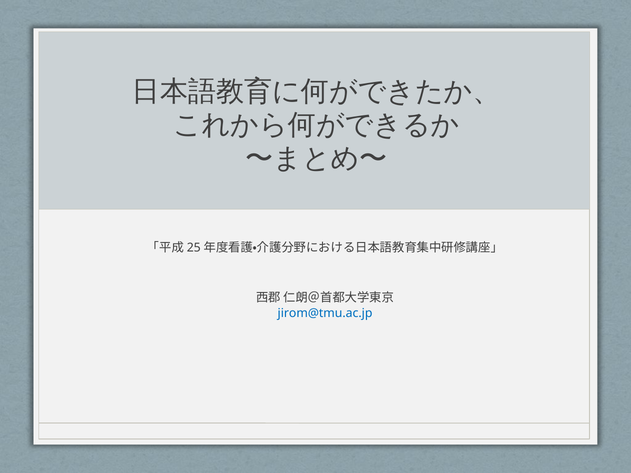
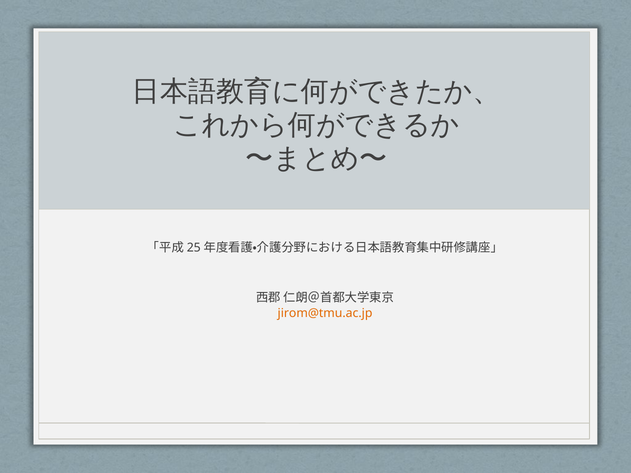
jirom@tmu.ac.jp colour: blue -> orange
